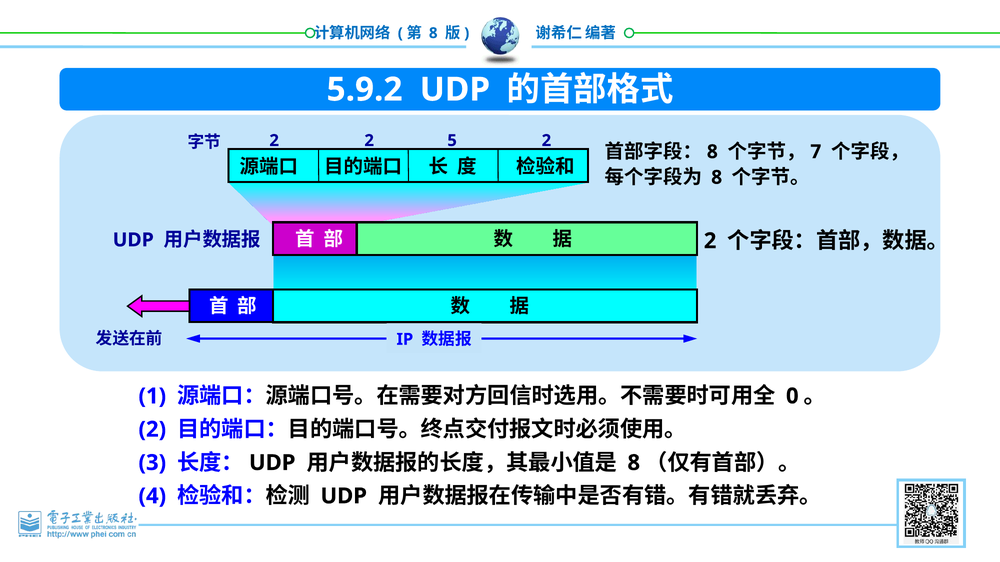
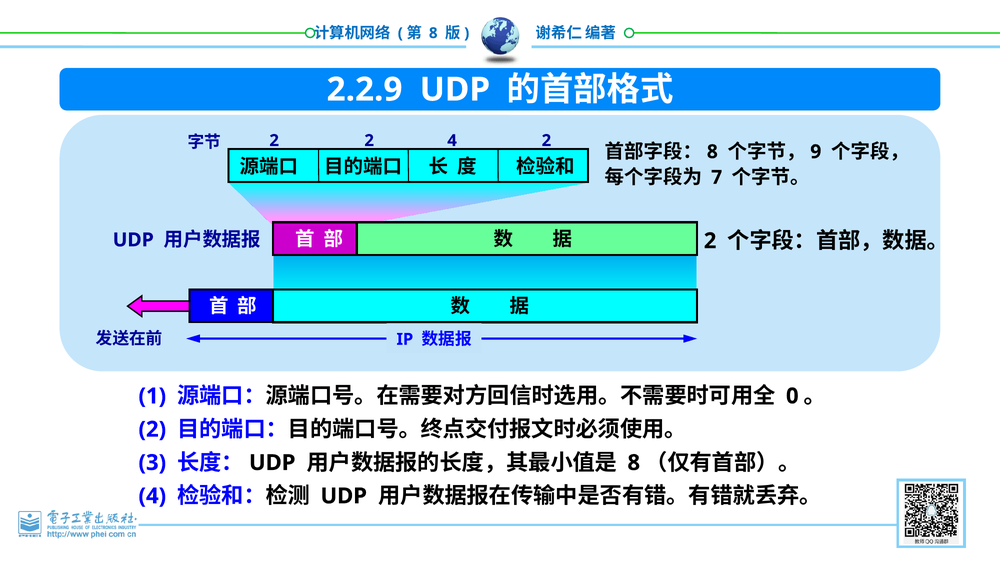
5.9.2: 5.9.2 -> 2.2.9
2 5: 5 -> 4
7: 7 -> 9
8 at (717, 178): 8 -> 7
